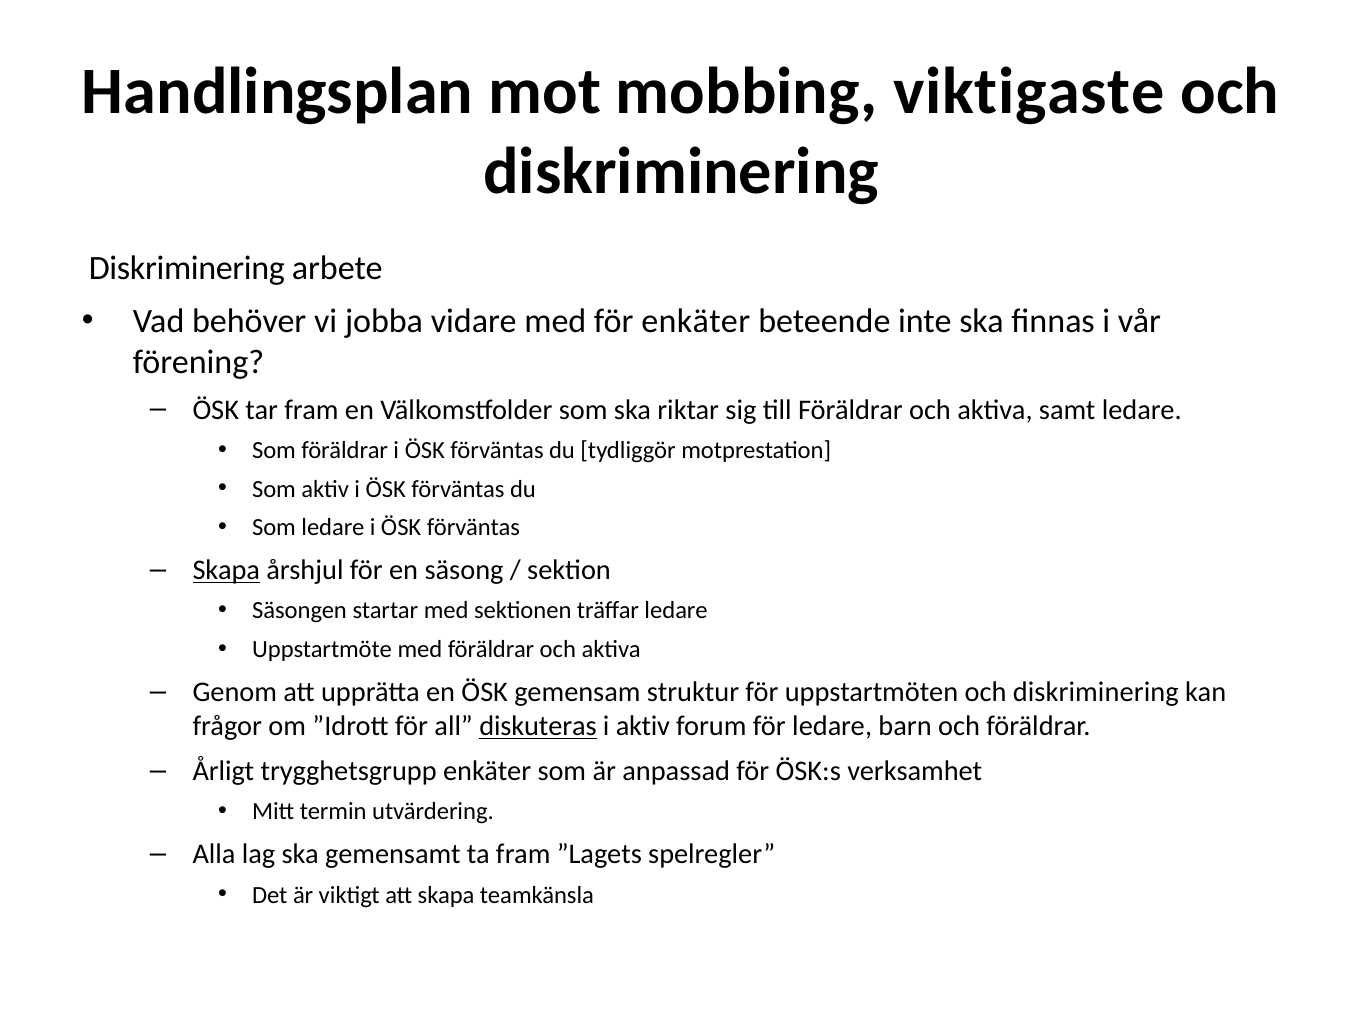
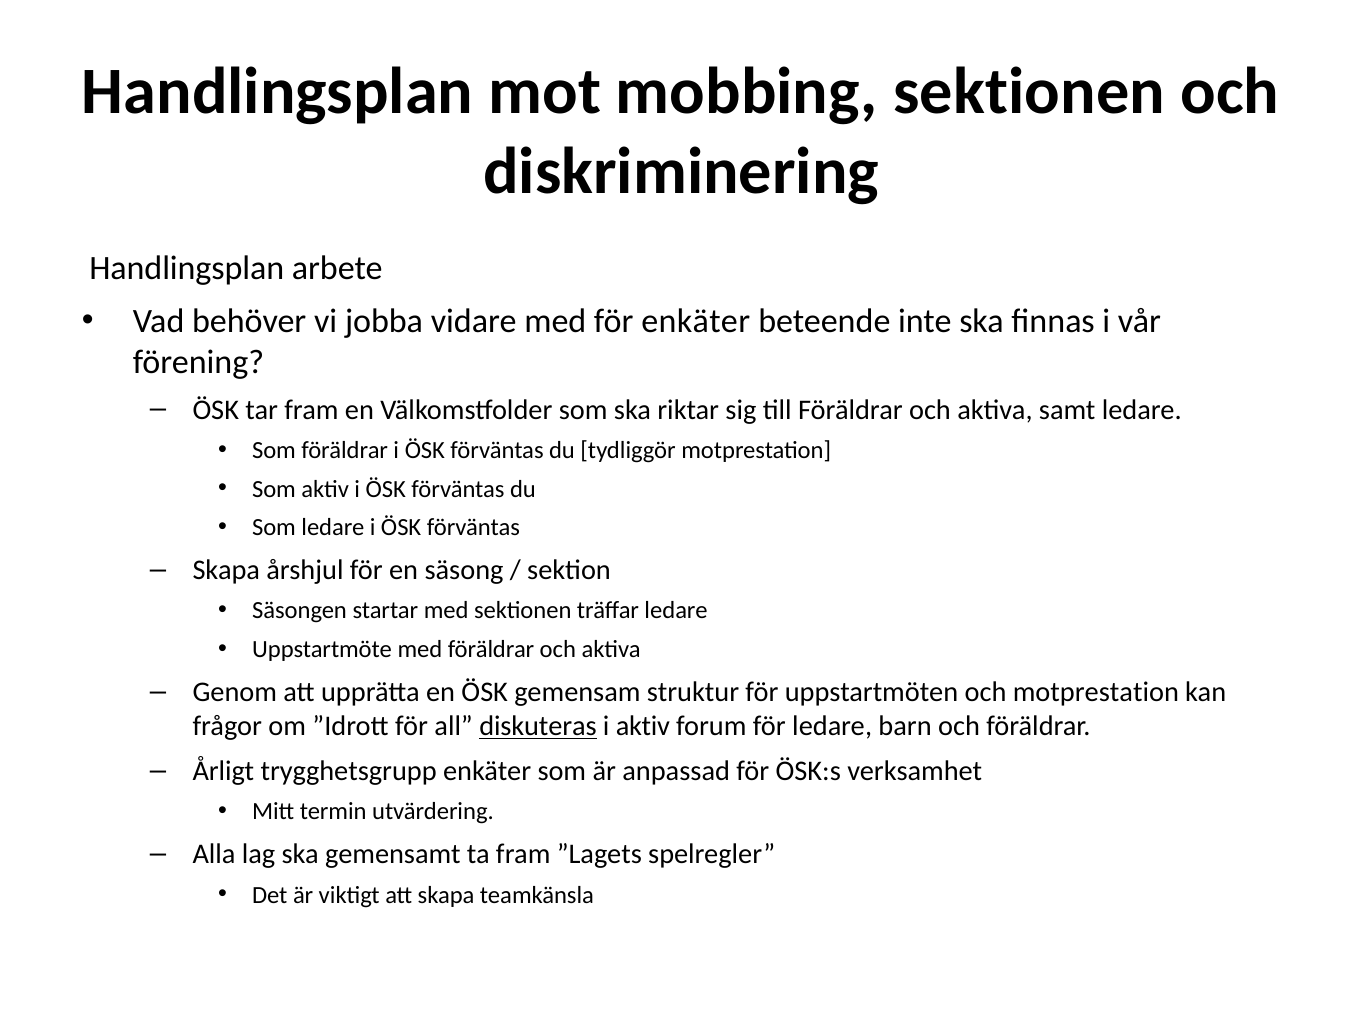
mobbing viktigaste: viktigaste -> sektionen
Diskriminering at (187, 268): Diskriminering -> Handlingsplan
Skapa at (226, 570) underline: present -> none
uppstartmöten och diskriminering: diskriminering -> motprestation
